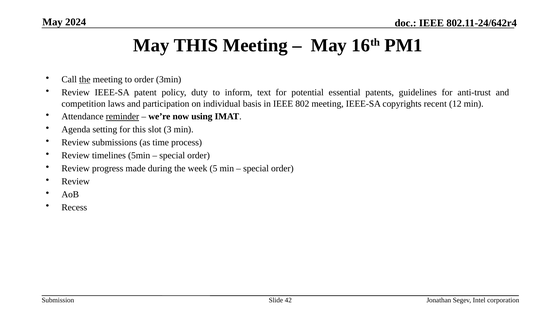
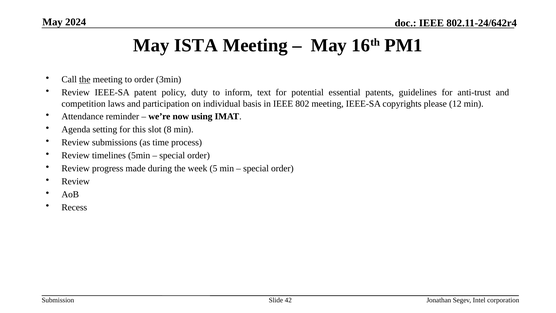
May THIS: THIS -> ISTA
recent: recent -> please
reminder underline: present -> none
3: 3 -> 8
